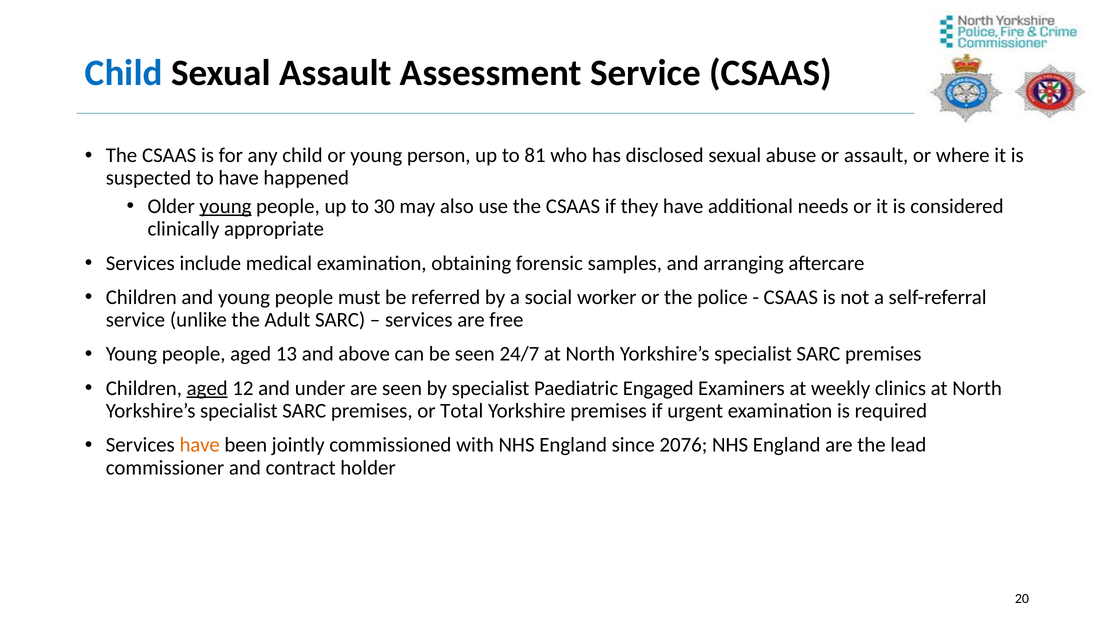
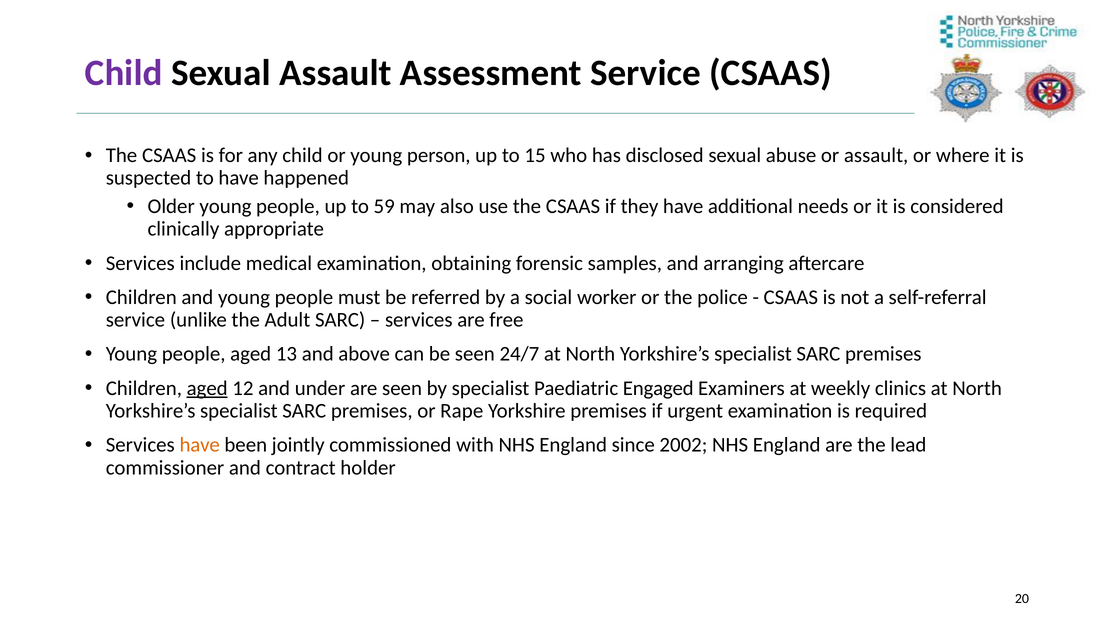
Child at (124, 73) colour: blue -> purple
81: 81 -> 15
young at (225, 206) underline: present -> none
30: 30 -> 59
Total: Total -> Rape
2076: 2076 -> 2002
